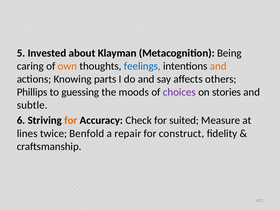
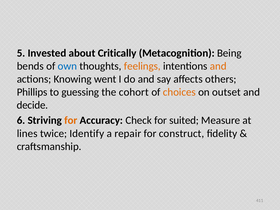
Klayman: Klayman -> Critically
caring: caring -> bends
own colour: orange -> blue
feelings colour: blue -> orange
parts: parts -> went
moods: moods -> cohort
choices colour: purple -> orange
stories: stories -> outset
subtle: subtle -> decide
Benfold: Benfold -> Identify
